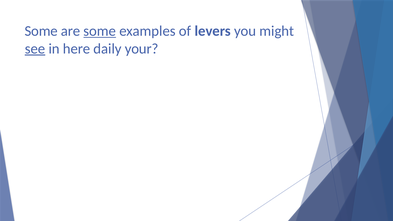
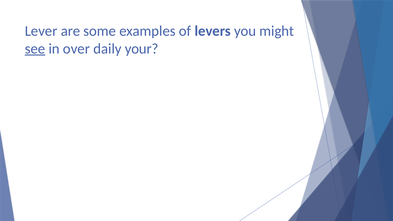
Some at (41, 31): Some -> Lever
some at (100, 31) underline: present -> none
here: here -> over
